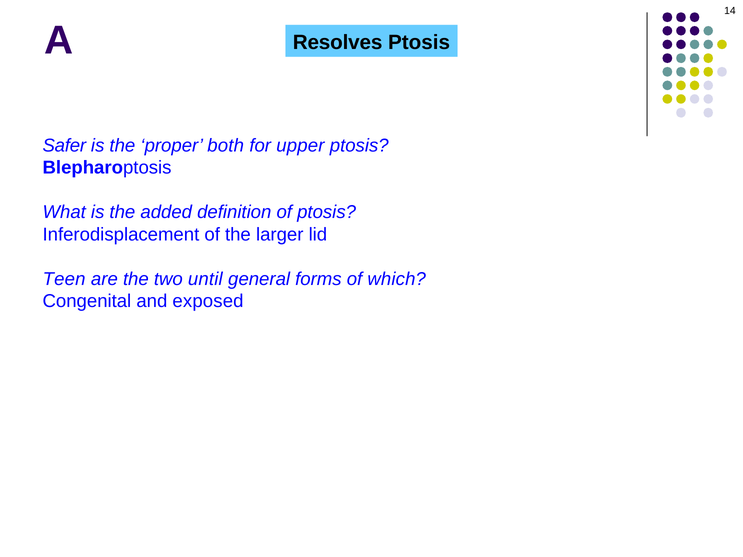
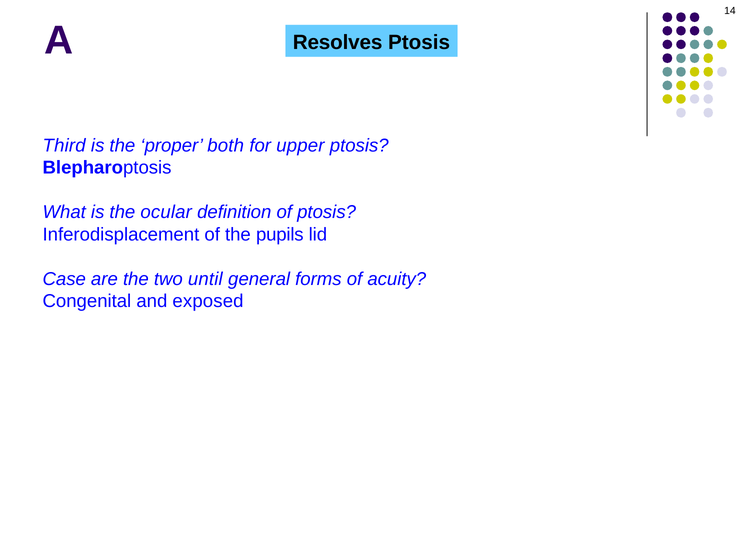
Safer: Safer -> Third
added: added -> ocular
larger: larger -> pupils
Teen: Teen -> Case
which: which -> acuity
